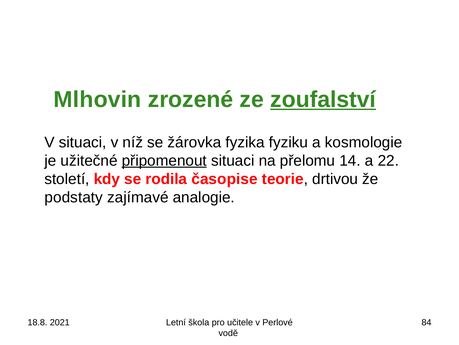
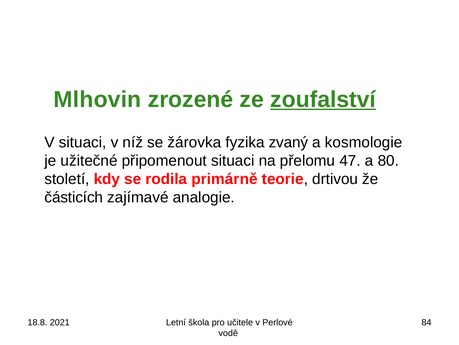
fyziku: fyziku -> zvaný
připomenout underline: present -> none
14: 14 -> 47
22: 22 -> 80
časopise: časopise -> primárně
podstaty: podstaty -> částicích
